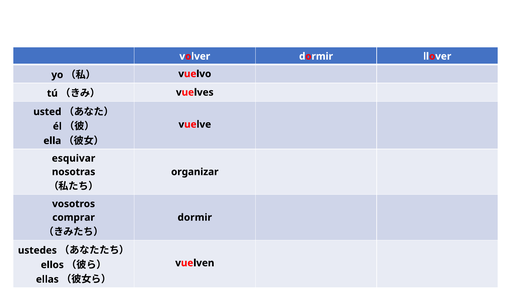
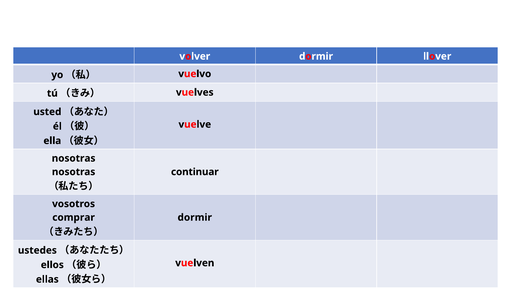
esquivar at (74, 158): esquivar -> nosotras
organizar: organizar -> continuar
